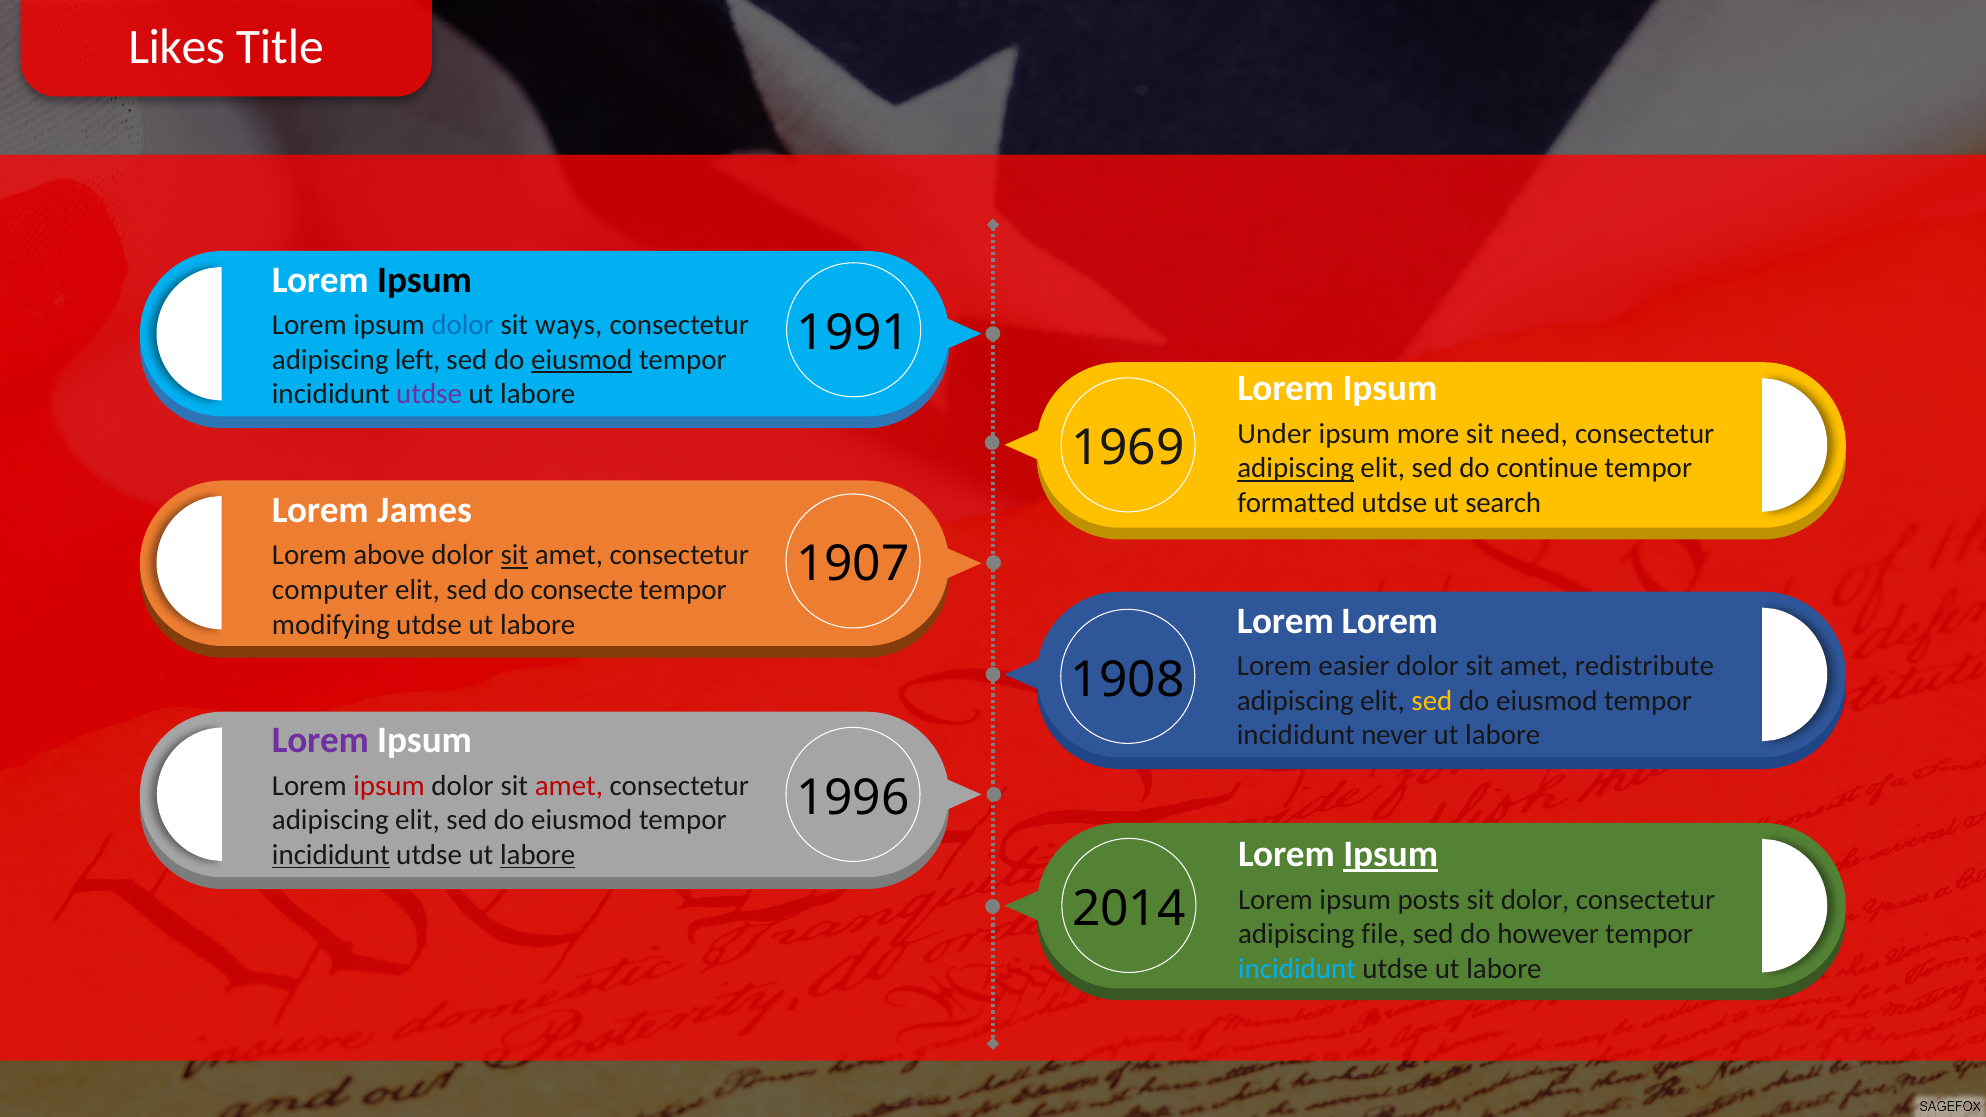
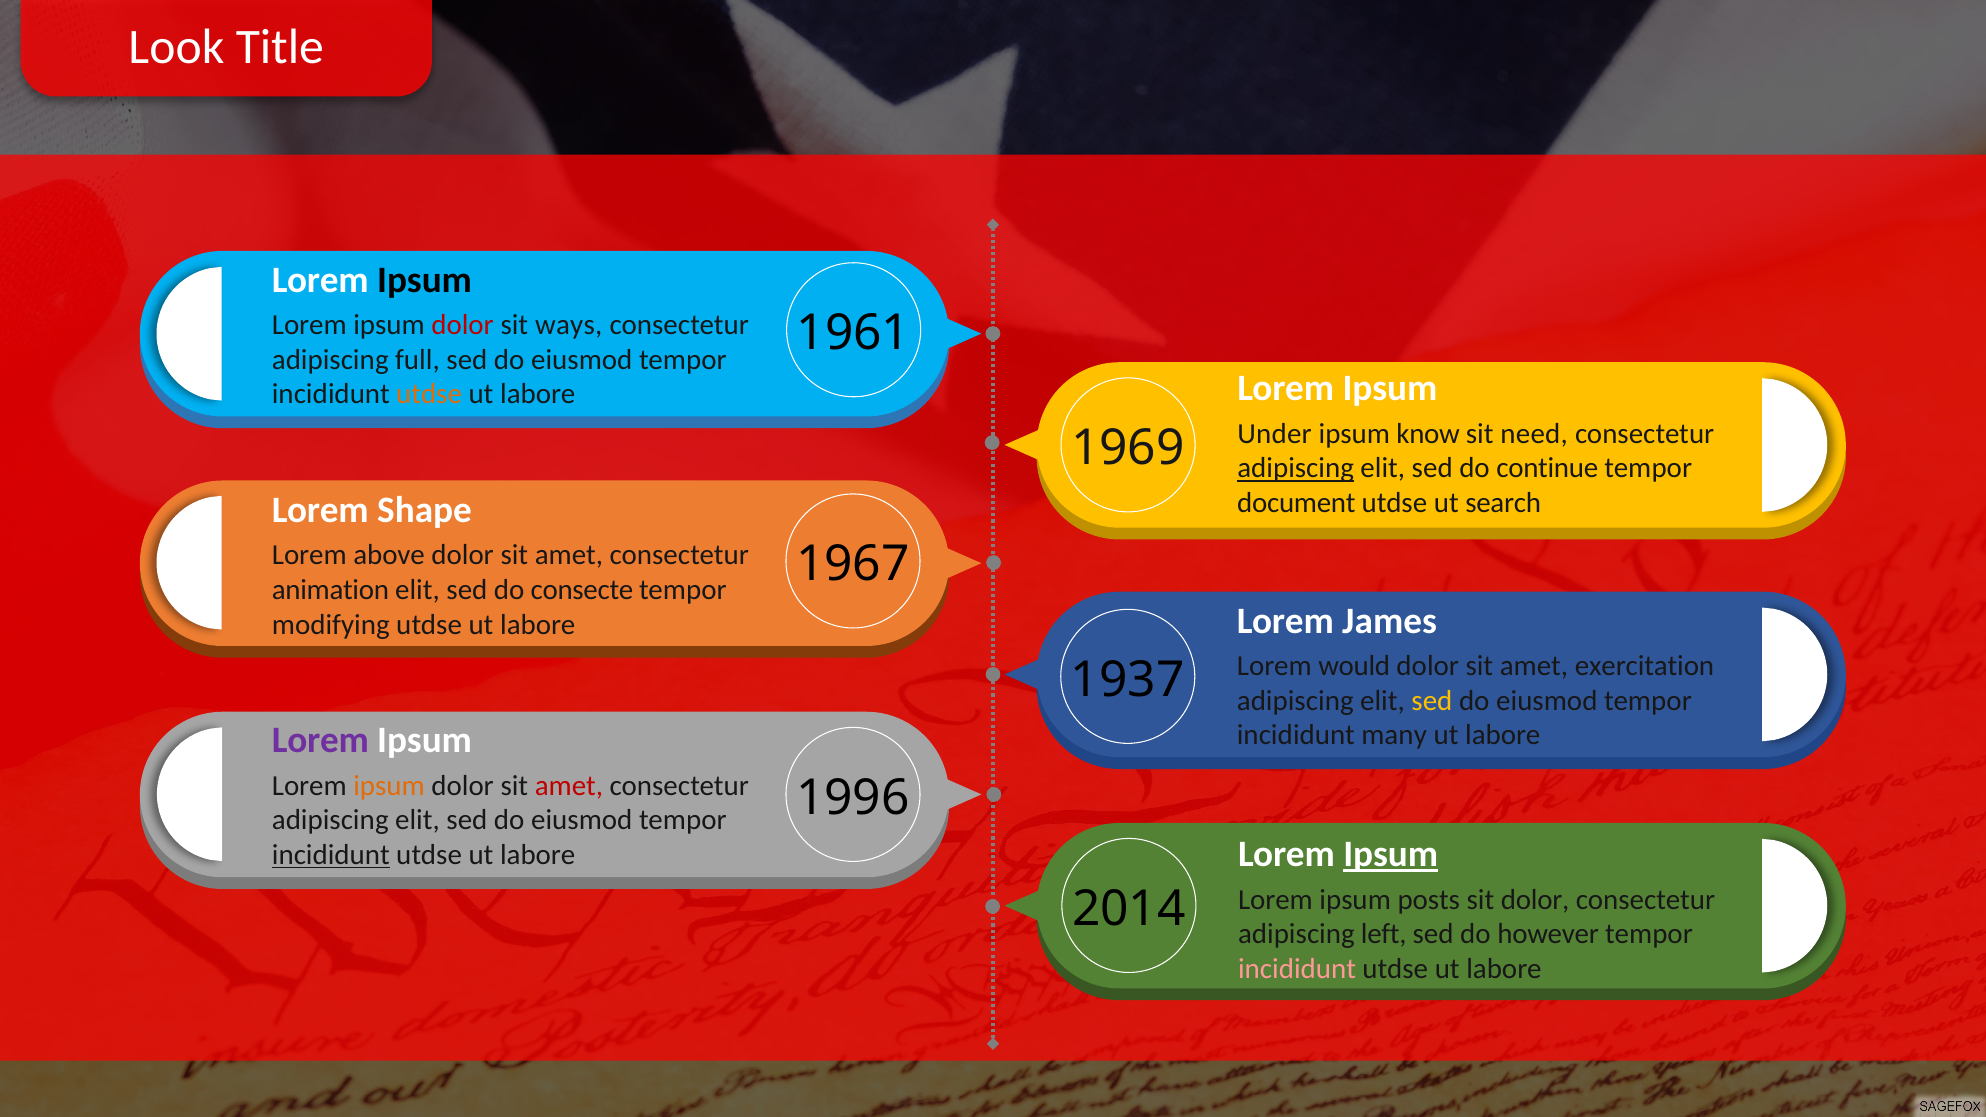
Likes: Likes -> Look
dolor at (463, 325) colour: blue -> red
1991: 1991 -> 1961
left: left -> full
eiusmod at (582, 360) underline: present -> none
utdse at (429, 394) colour: purple -> orange
more: more -> know
formatted: formatted -> document
James: James -> Shape
sit at (514, 555) underline: present -> none
1907: 1907 -> 1967
computer: computer -> animation
Lorem at (1390, 621): Lorem -> James
easier: easier -> would
redistribute: redistribute -> exercitation
1908: 1908 -> 1937
never: never -> many
ipsum at (389, 786) colour: red -> orange
labore at (538, 855) underline: present -> none
file: file -> left
incididunt at (1297, 969) colour: light blue -> pink
